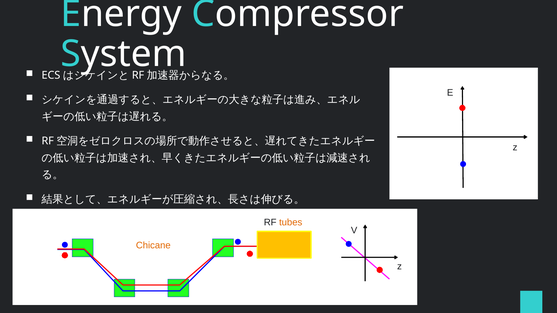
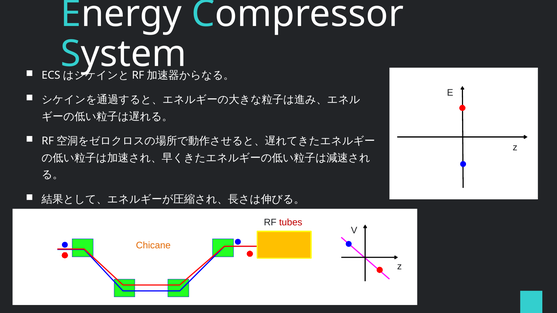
tubes colour: orange -> red
